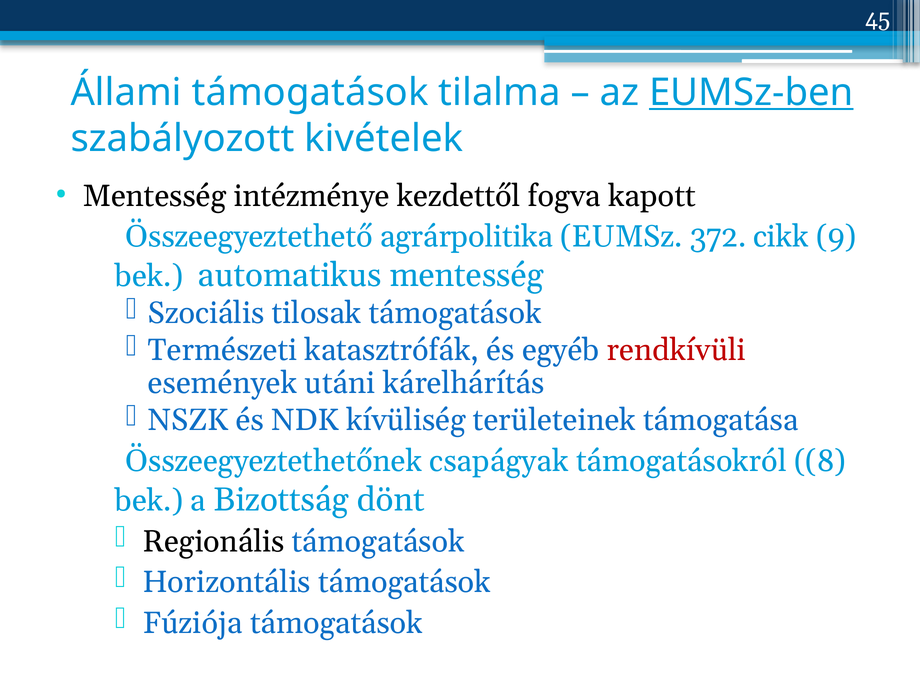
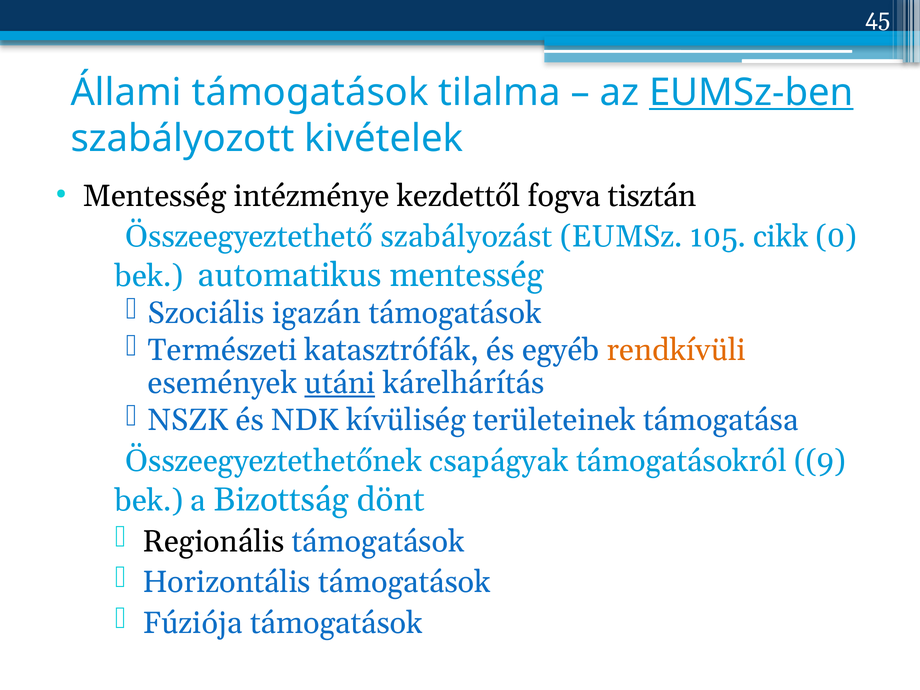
kapott: kapott -> tisztán
agrárpolitika: agrárpolitika -> szabályozást
372: 372 -> 105
9: 9 -> 0
tilosak: tilosak -> igazán
rendkívüli colour: red -> orange
utáni underline: none -> present
8: 8 -> 9
